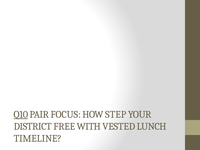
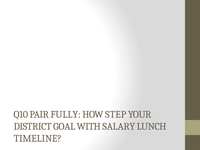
Q10 underline: present -> none
FOCUS: FOCUS -> FULLY
FREE: FREE -> GOAL
VESTED: VESTED -> SALARY
